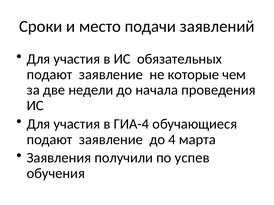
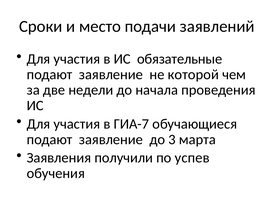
обязательных: обязательных -> обязательные
которые: которые -> которой
ГИА-4: ГИА-4 -> ГИА-7
4: 4 -> 3
